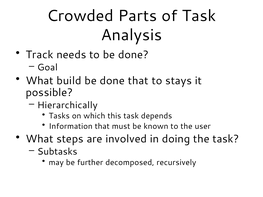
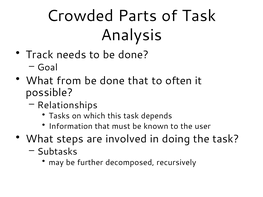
build: build -> from
stays: stays -> often
Hierarchically: Hierarchically -> Relationships
